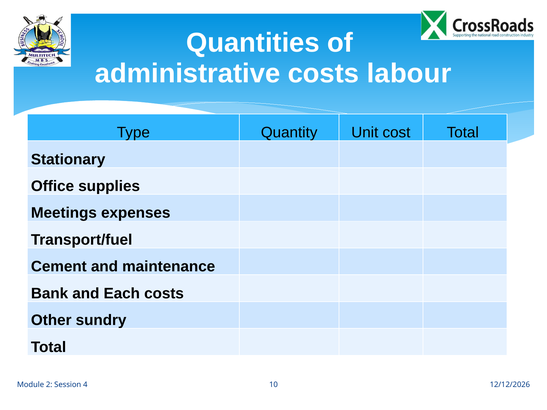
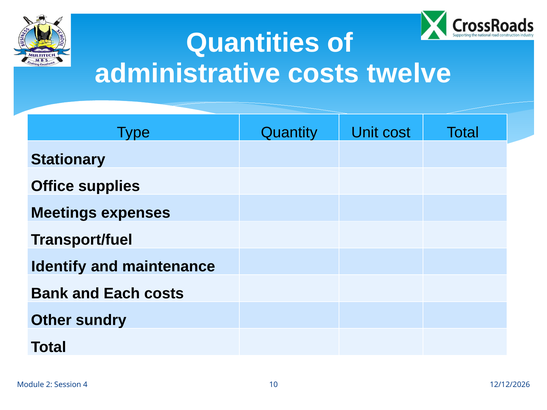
labour: labour -> twelve
Cement: Cement -> Identify
